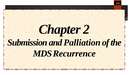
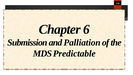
2: 2 -> 6
Recurrence: Recurrence -> Predictable
